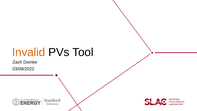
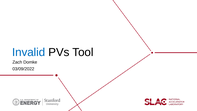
Invalid colour: orange -> blue
